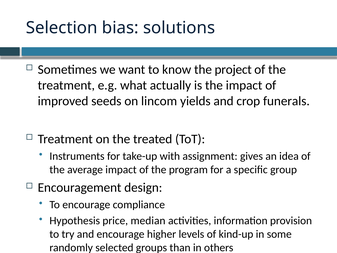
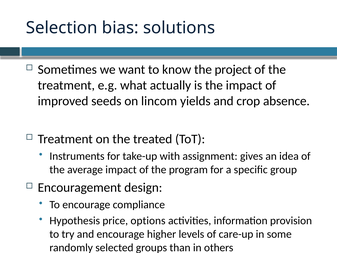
funerals: funerals -> absence
median: median -> options
kind-up: kind-up -> care-up
